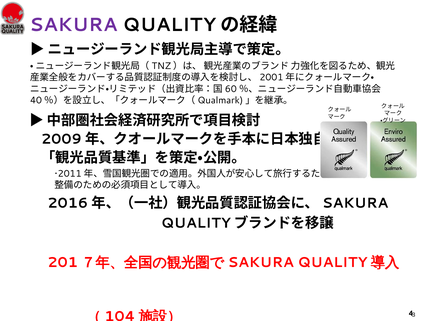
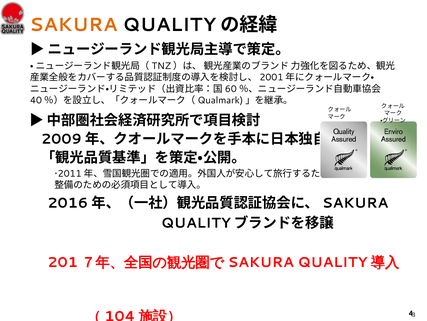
SAKURA colour: purple -> orange
